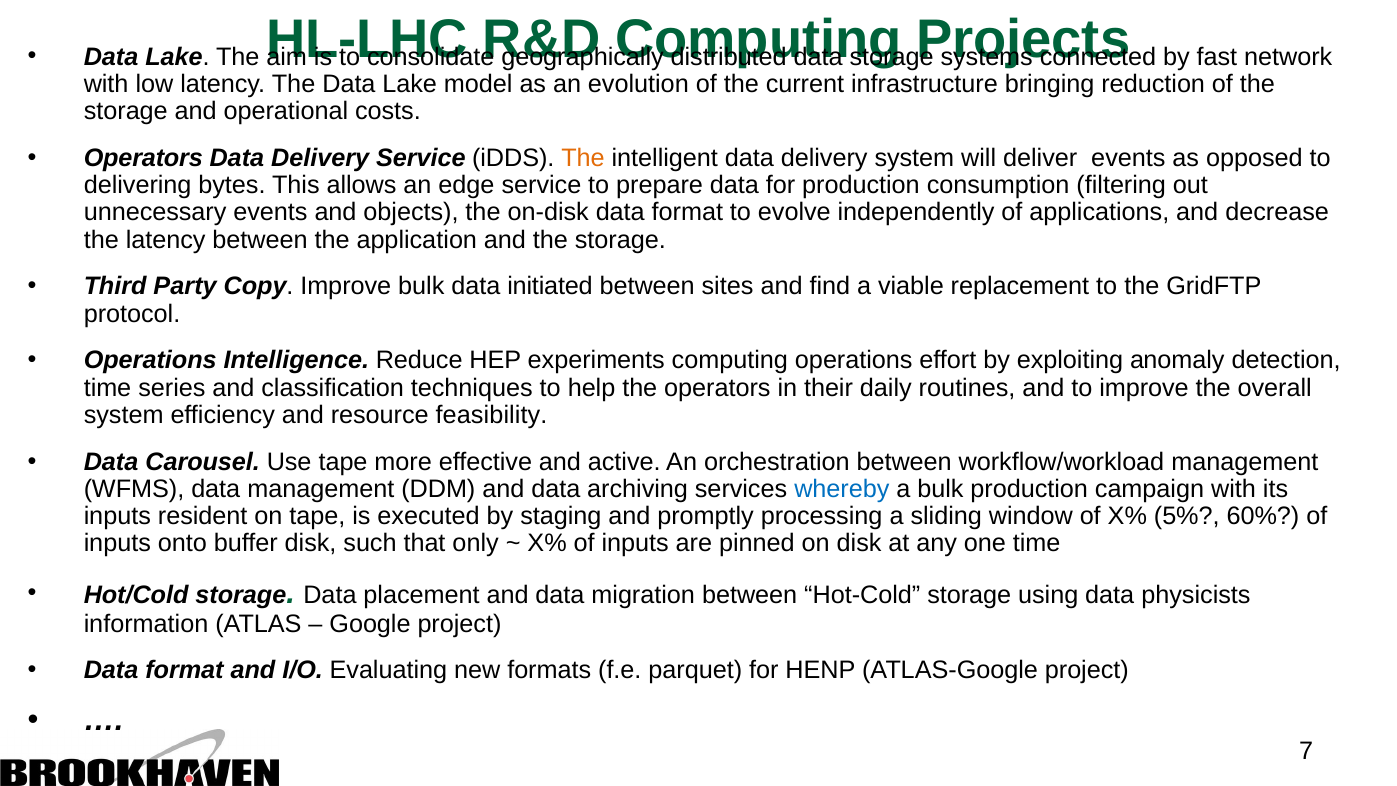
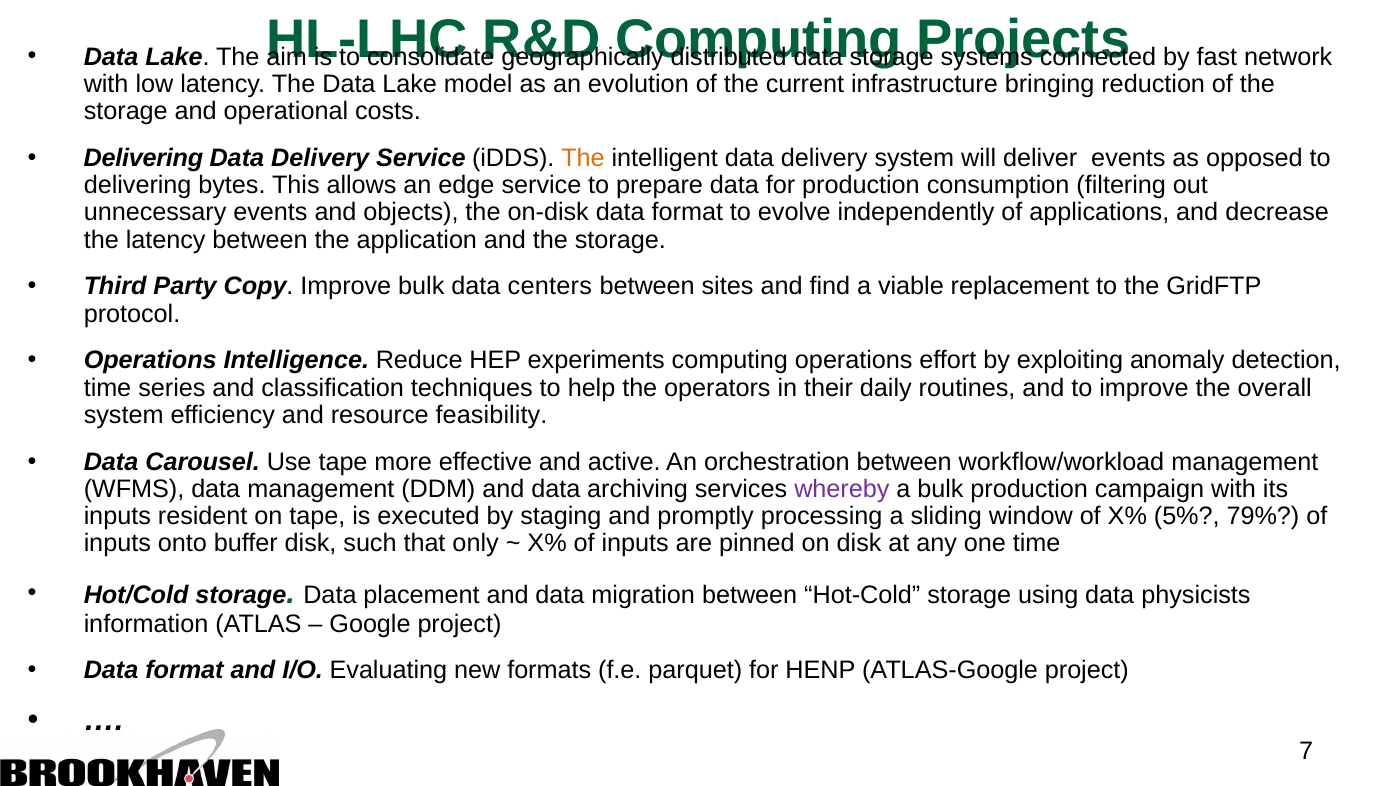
Operators at (143, 158): Operators -> Delivering
initiated: initiated -> centers
whereby colour: blue -> purple
60%: 60% -> 79%
